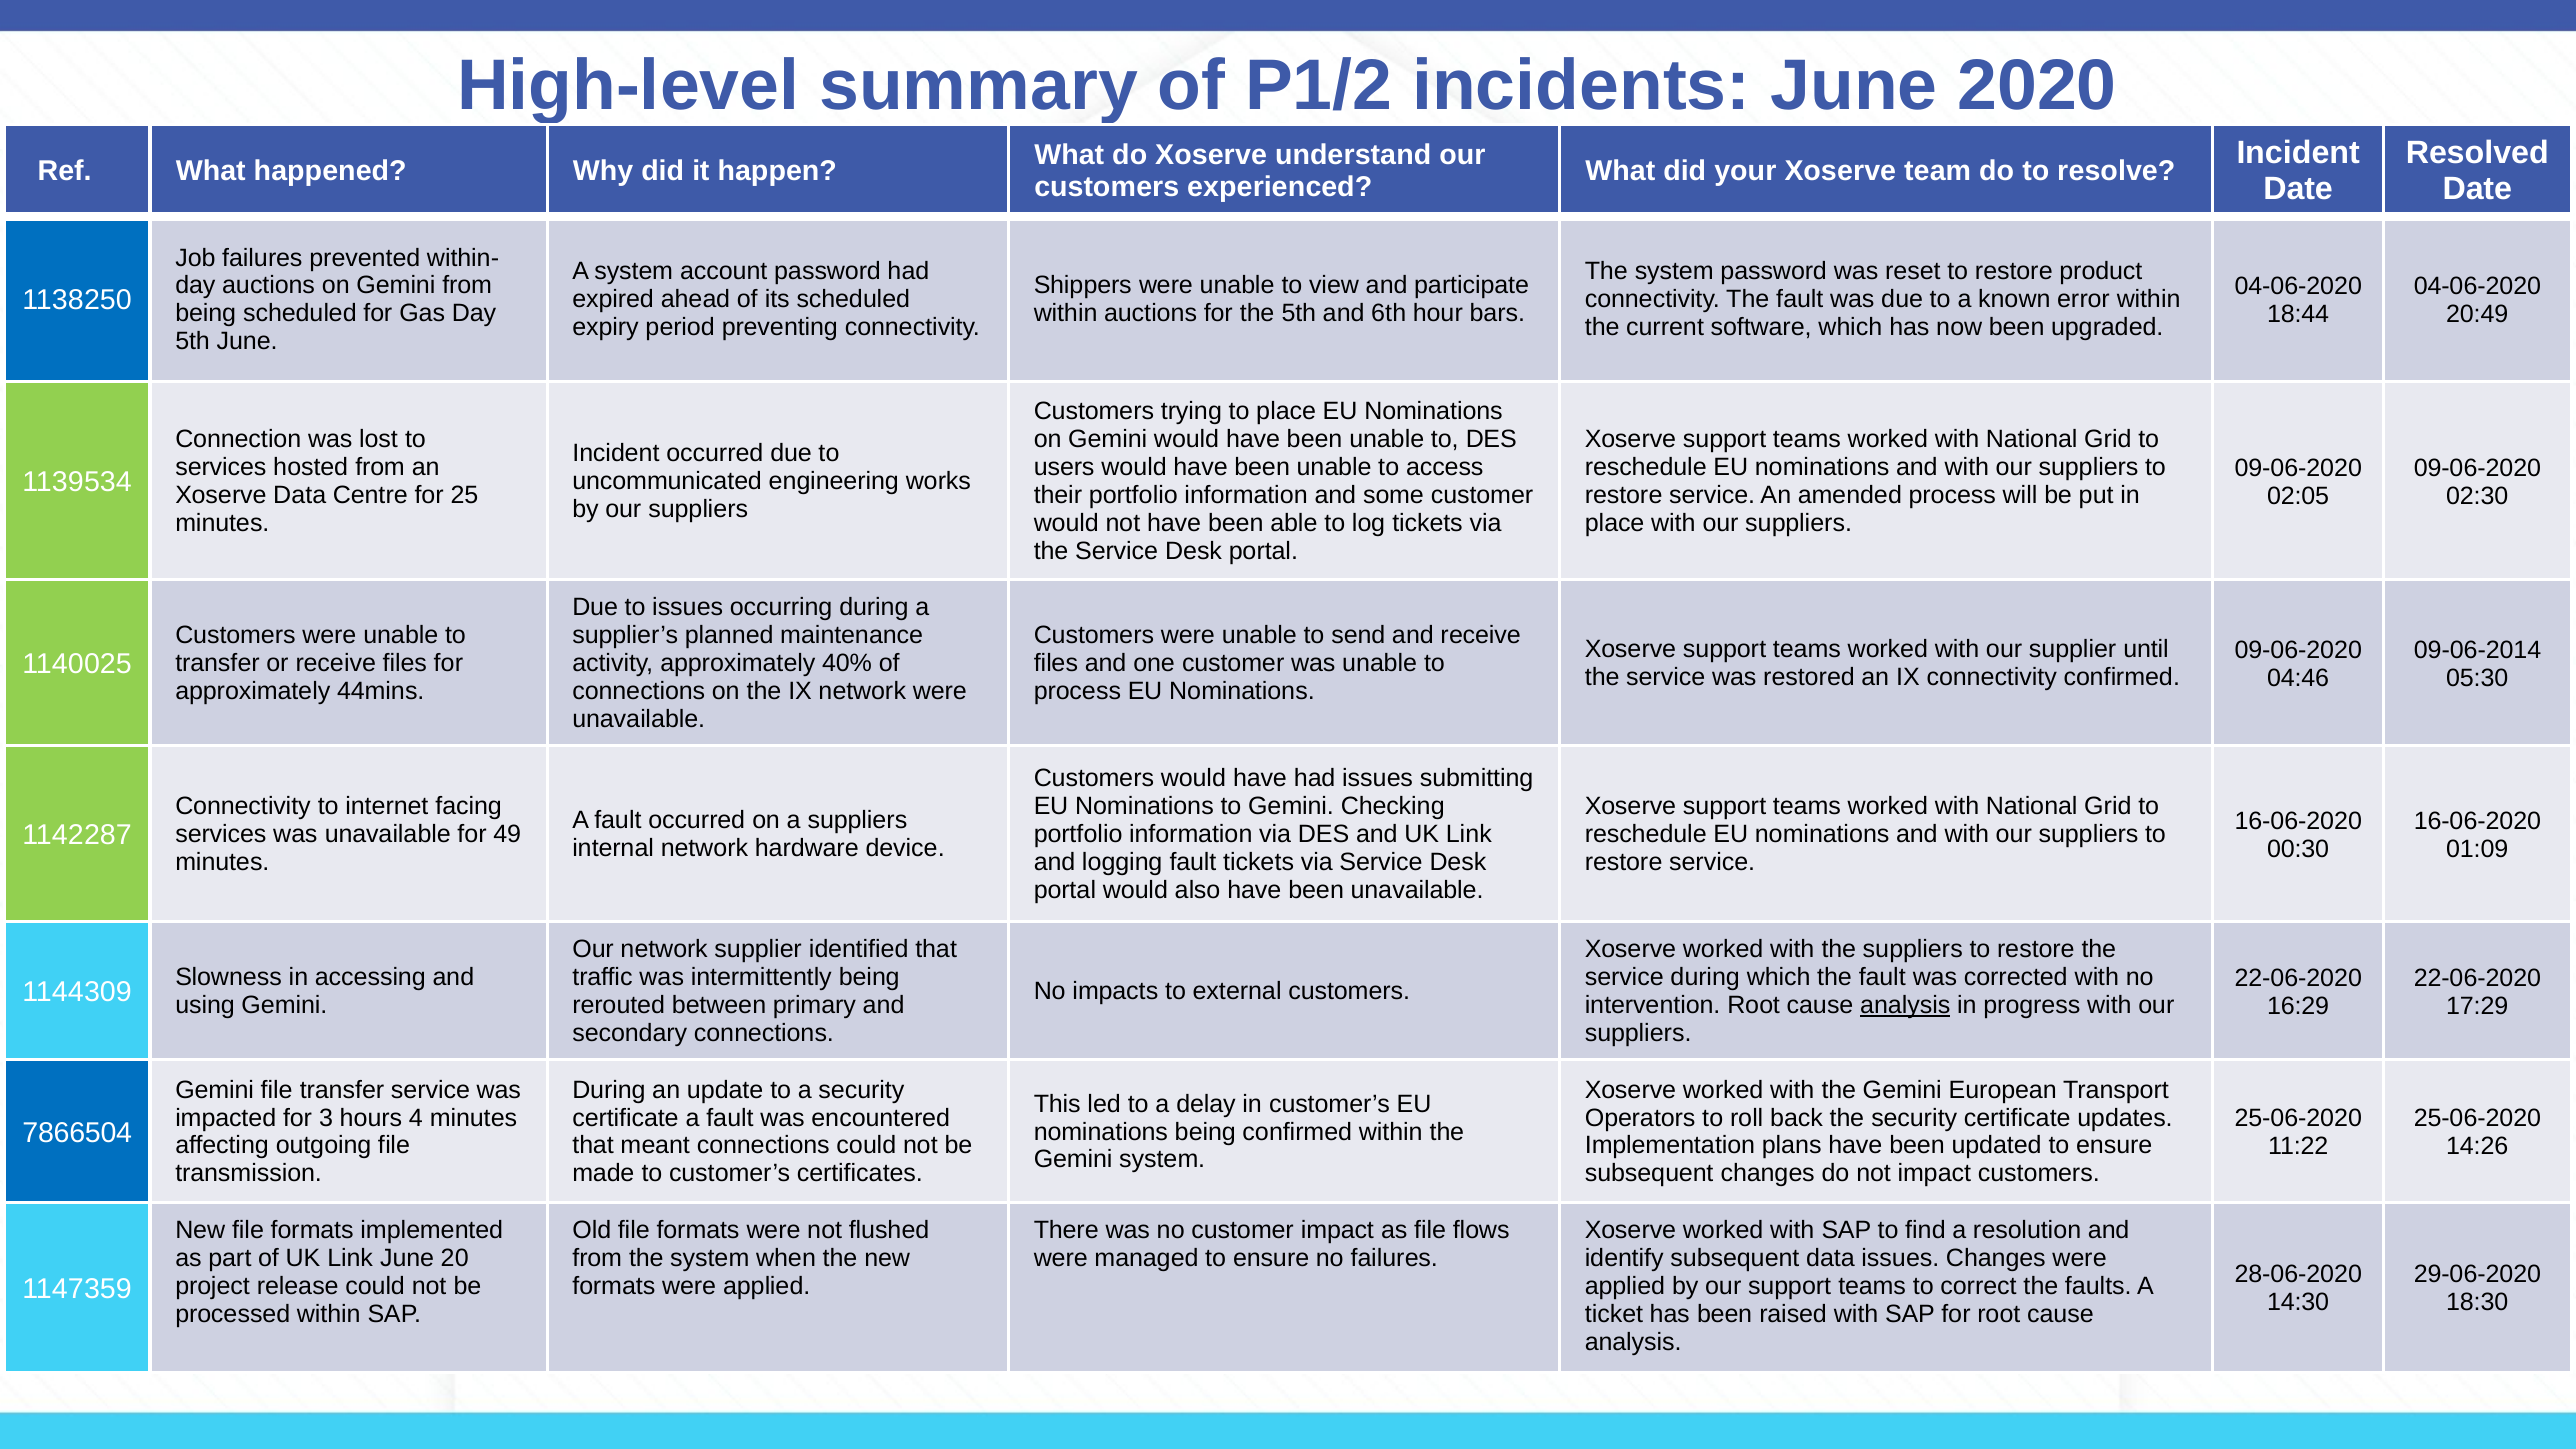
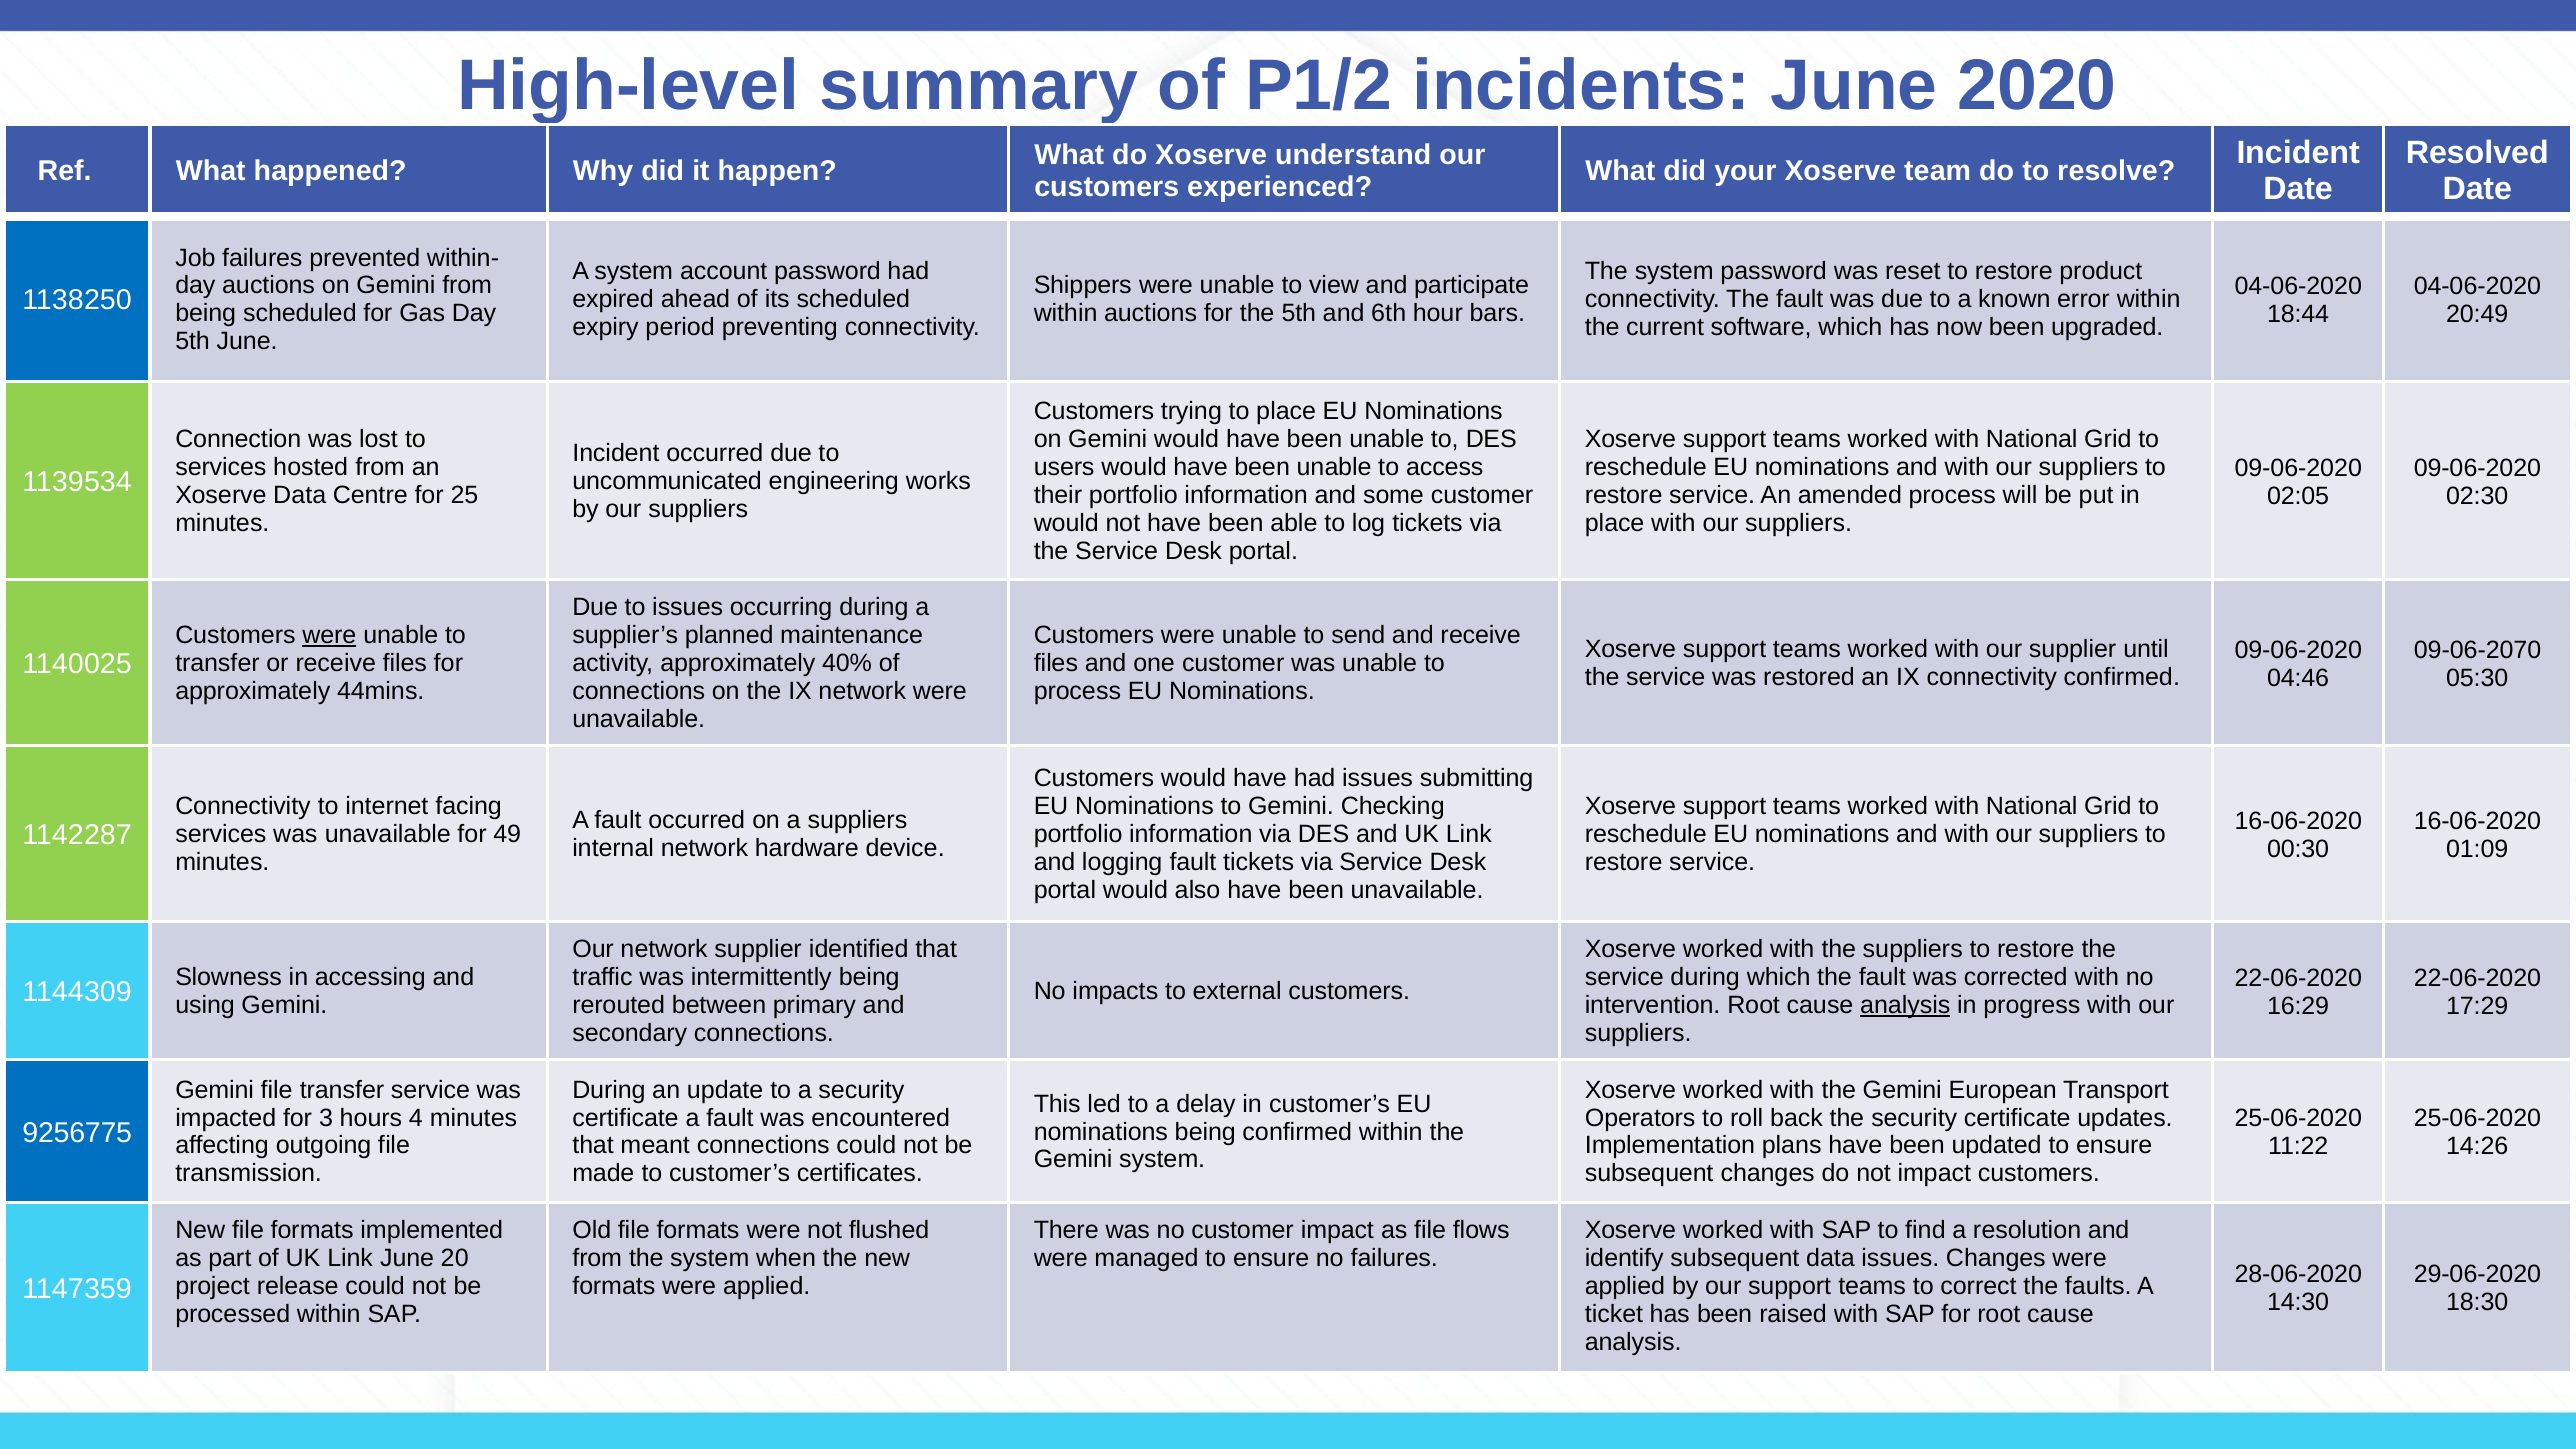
were at (329, 635) underline: none -> present
09-06-2014: 09-06-2014 -> 09-06-2070
7866504: 7866504 -> 9256775
